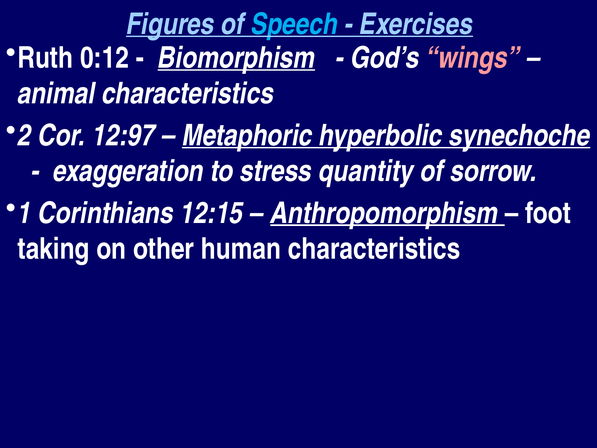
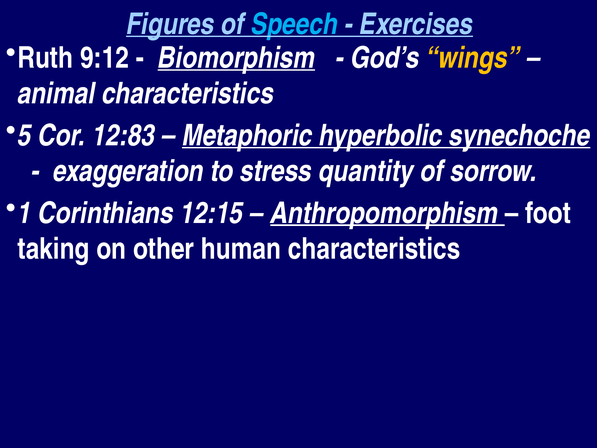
0:12: 0:12 -> 9:12
wings colour: pink -> yellow
2: 2 -> 5
12:97: 12:97 -> 12:83
